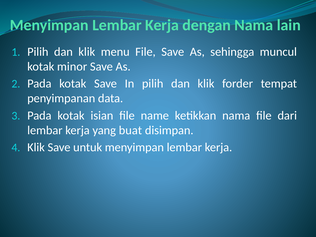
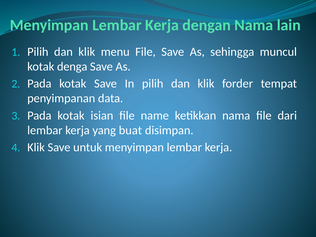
minor: minor -> denga
